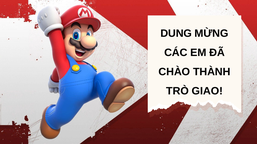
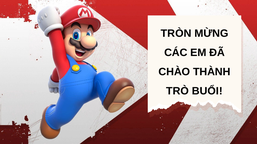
DUNG: DUNG -> TRÒN
GIAO: GIAO -> BUỔI
